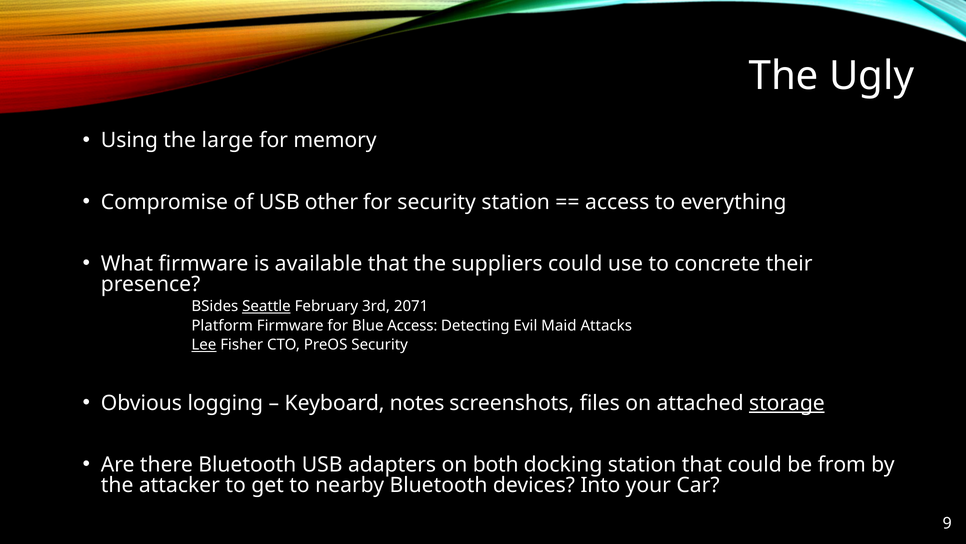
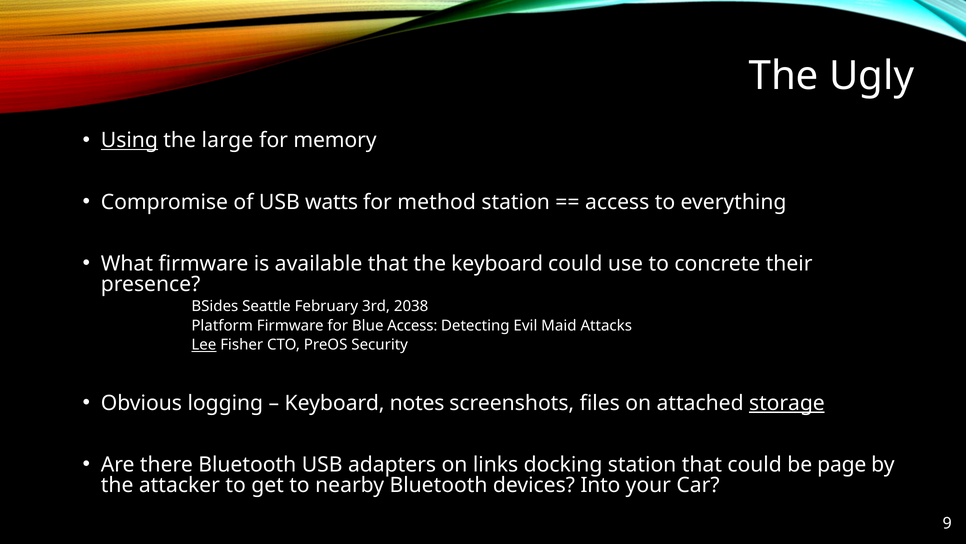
Using underline: none -> present
other: other -> watts
for security: security -> method
the suppliers: suppliers -> keyboard
Seattle underline: present -> none
2071: 2071 -> 2038
both: both -> links
from: from -> page
